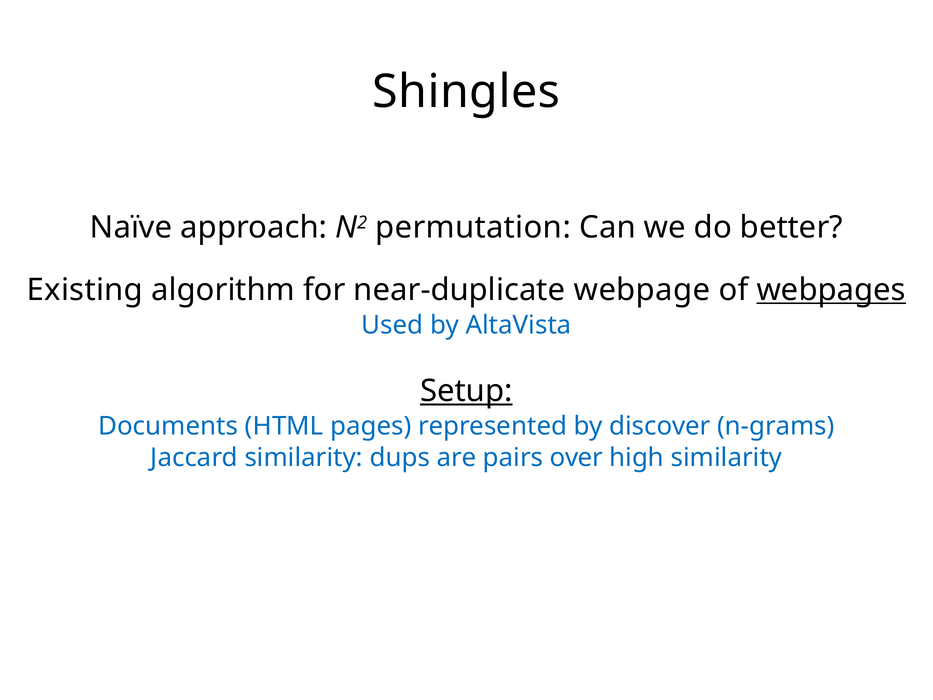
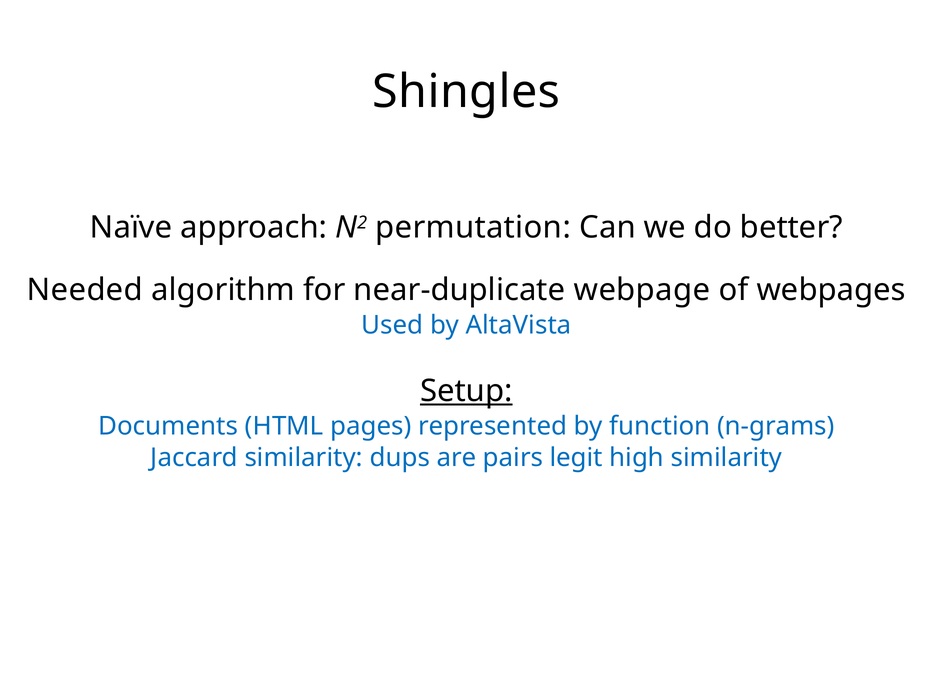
Existing: Existing -> Needed
webpages underline: present -> none
discover: discover -> function
over: over -> legit
